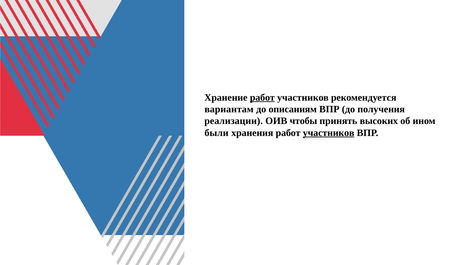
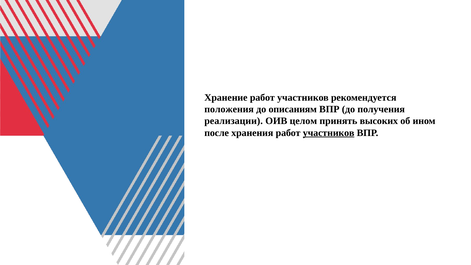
работ at (262, 97) underline: present -> none
вариантам: вариантам -> положения
чтобы: чтобы -> целом
были: были -> после
